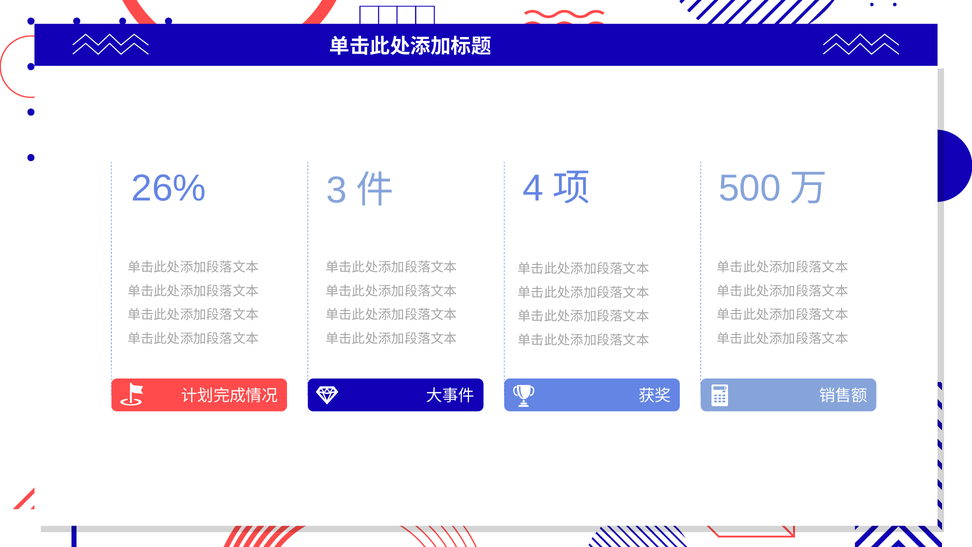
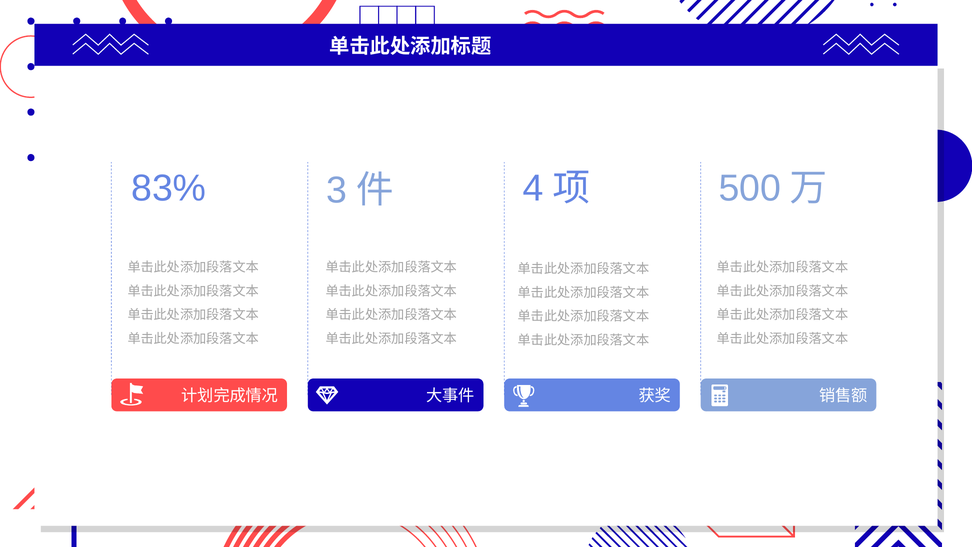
26%: 26% -> 83%
